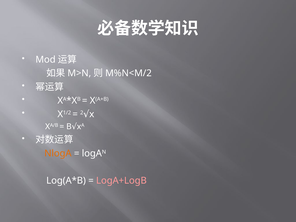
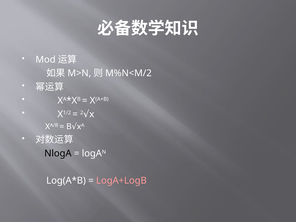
NlogA colour: orange -> black
